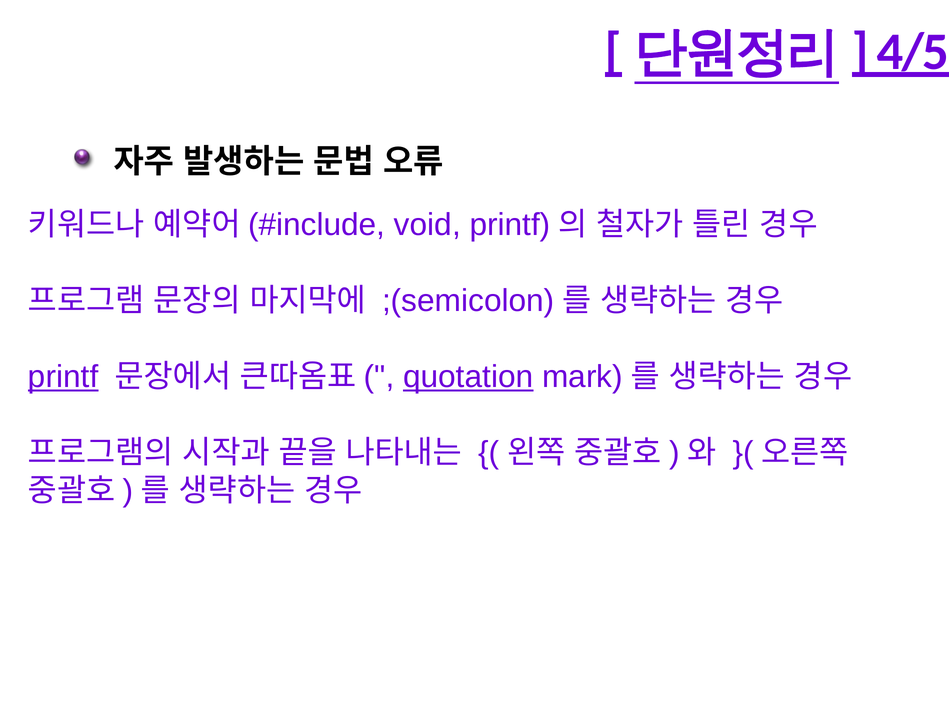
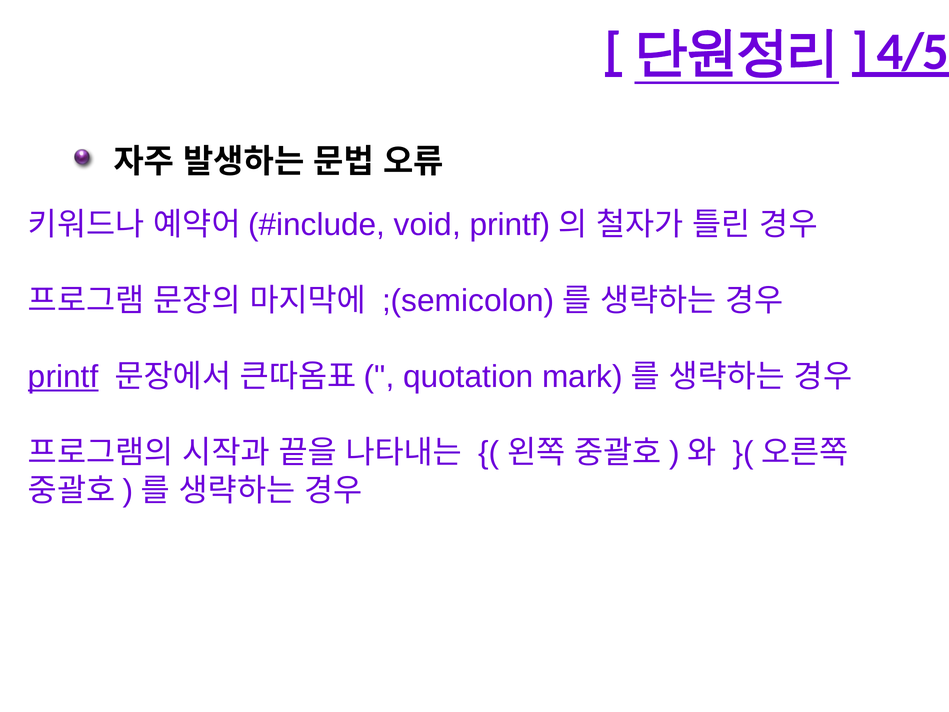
quotation underline: present -> none
